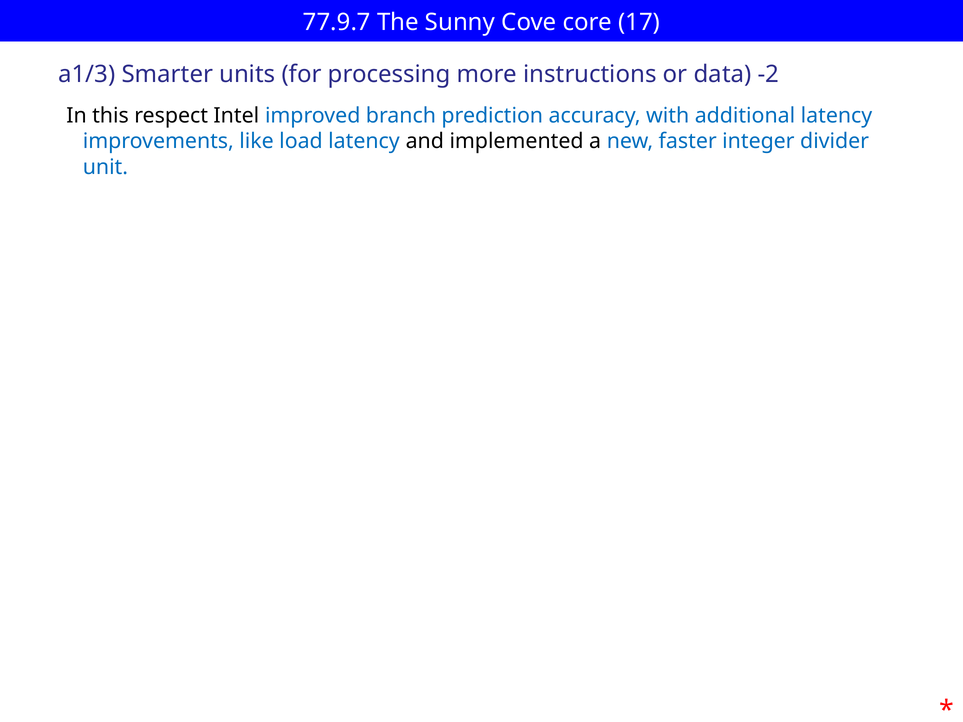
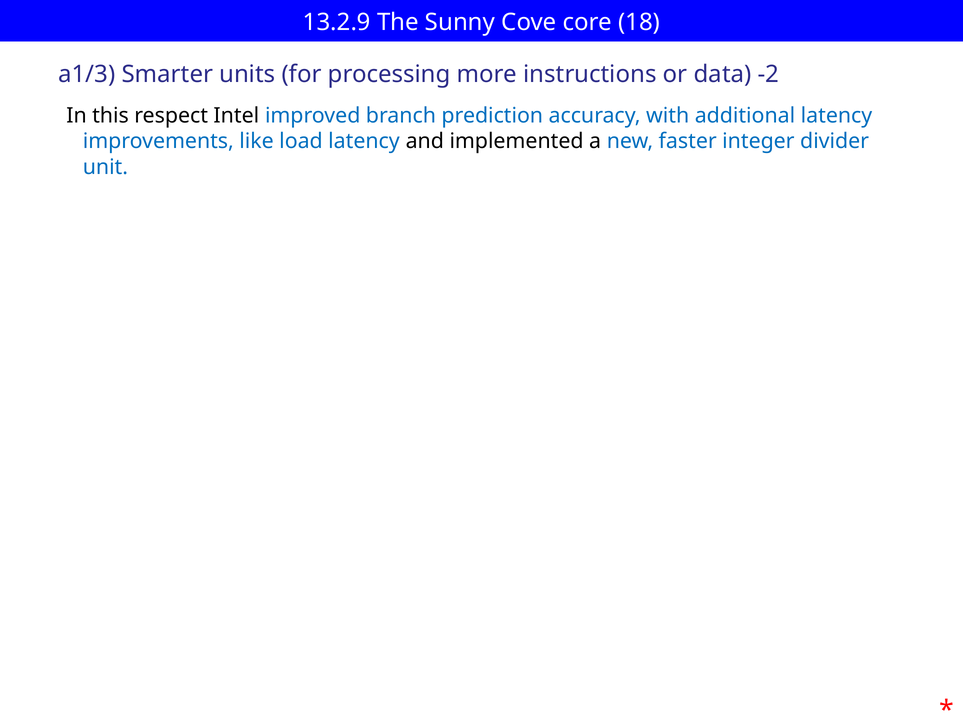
77.9.7: 77.9.7 -> 13.2.9
17: 17 -> 18
